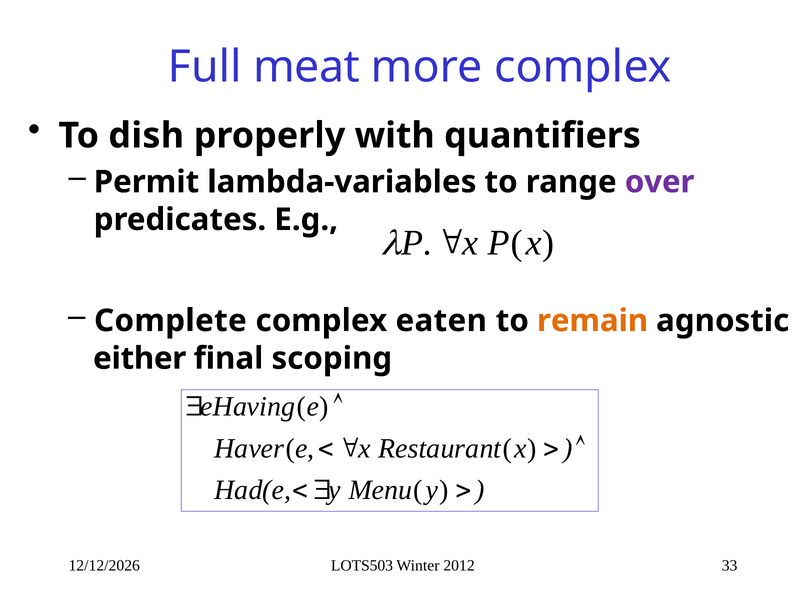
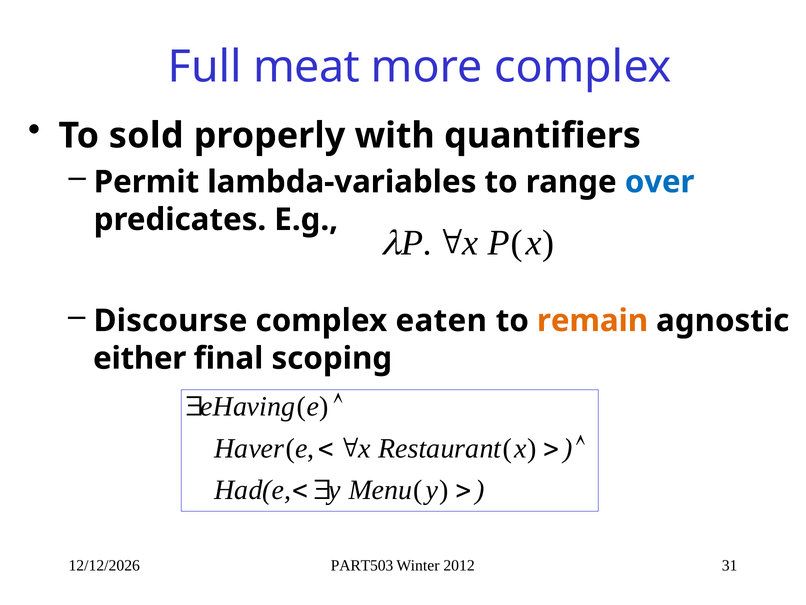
dish: dish -> sold
over colour: purple -> blue
Complete: Complete -> Discourse
LOTS503: LOTS503 -> PART503
33: 33 -> 31
